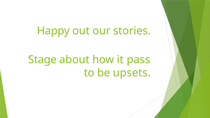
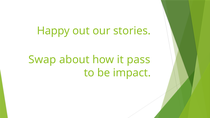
Stage: Stage -> Swap
upsets: upsets -> impact
